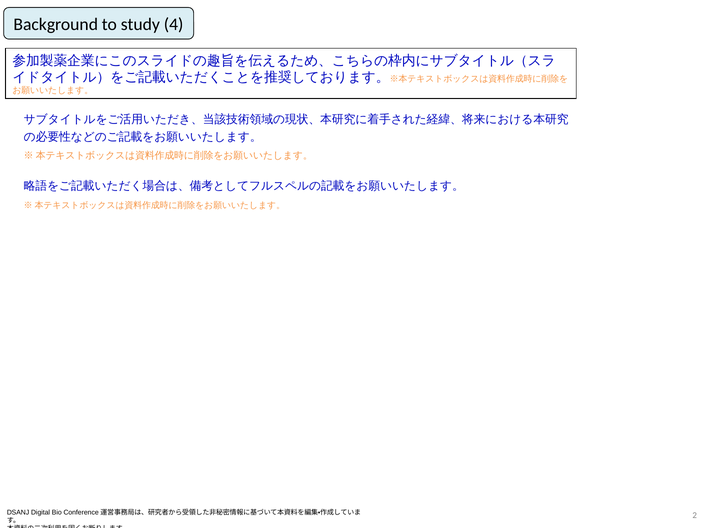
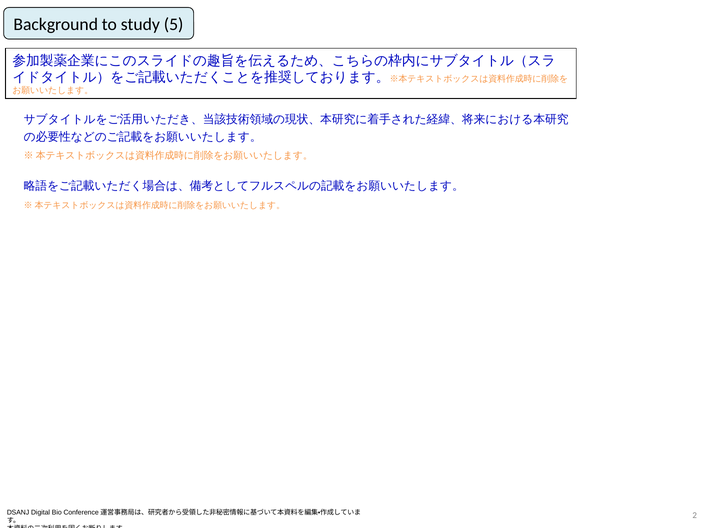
4: 4 -> 5
